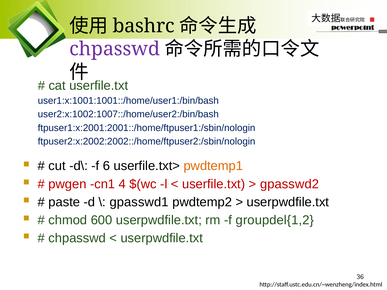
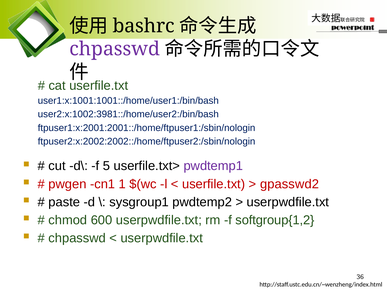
user2:x:1002:1007::/home/user2:/bin/bash: user2:x:1002:1007::/home/user2:/bin/bash -> user2:x:1002:3981::/home/user2:/bin/bash
6: 6 -> 5
pwdtemp1 colour: orange -> purple
4: 4 -> 1
gpasswd1: gpasswd1 -> sysgroup1
groupdel{1,2: groupdel{1,2 -> softgroup{1,2
